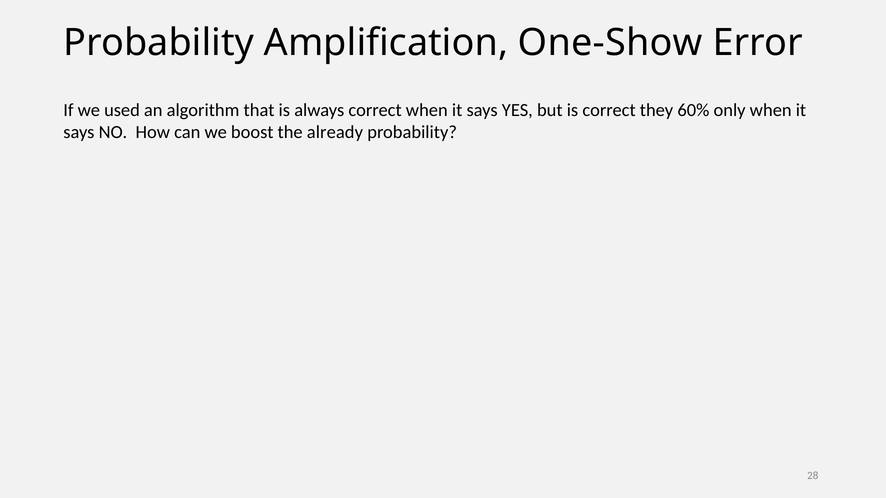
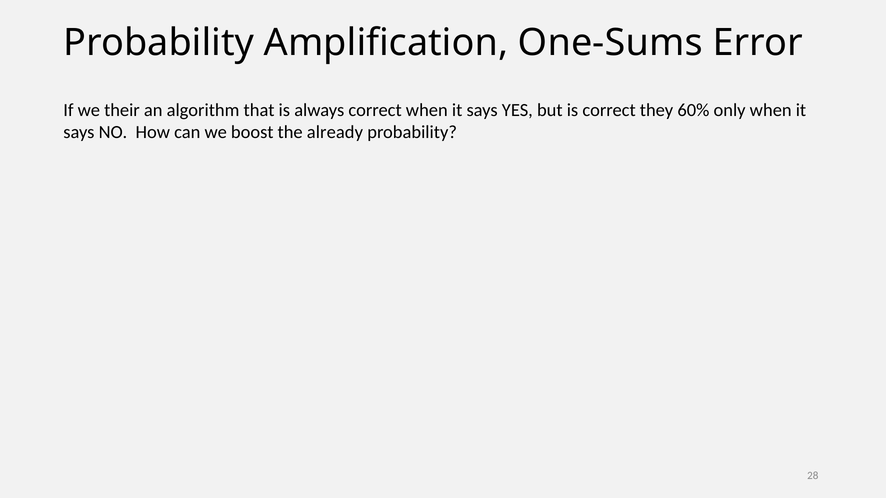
One-Show: One-Show -> One-Sums
used: used -> their
